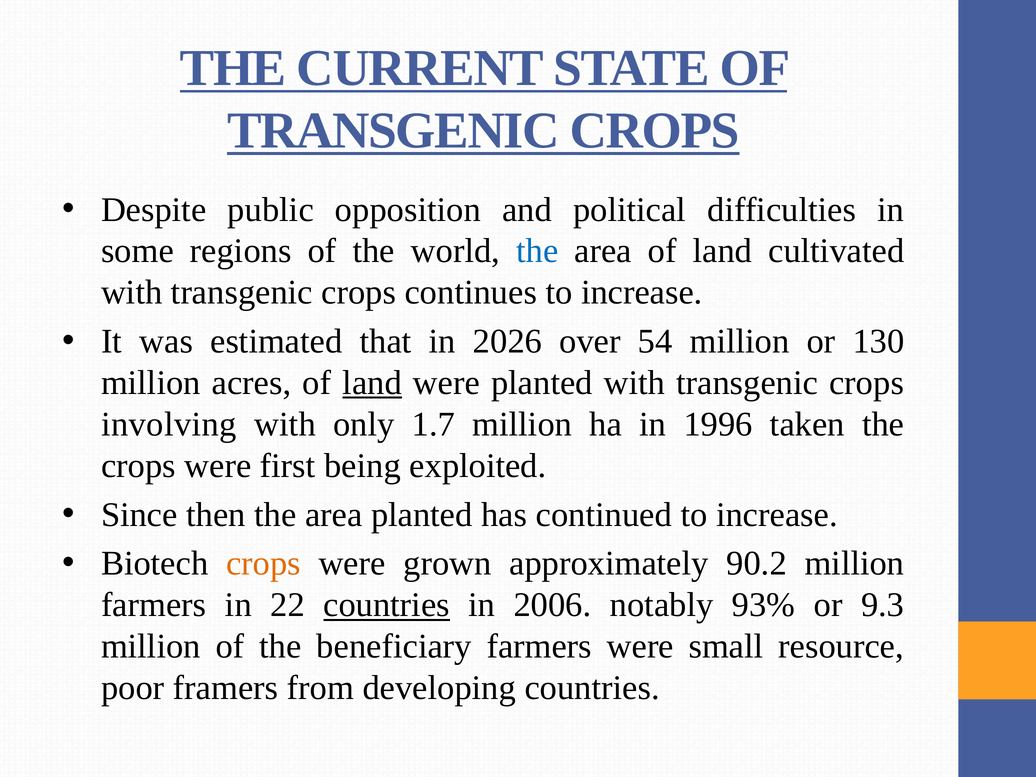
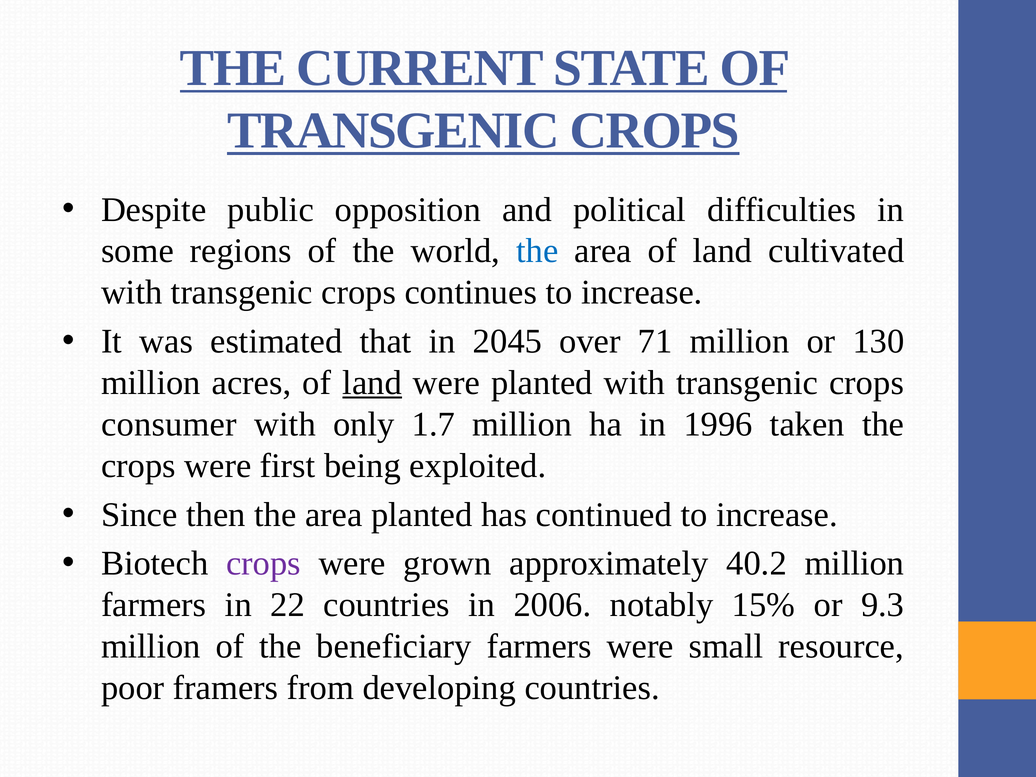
2026: 2026 -> 2045
54: 54 -> 71
involving: involving -> consumer
crops at (264, 564) colour: orange -> purple
90.2: 90.2 -> 40.2
countries at (387, 605) underline: present -> none
93%: 93% -> 15%
